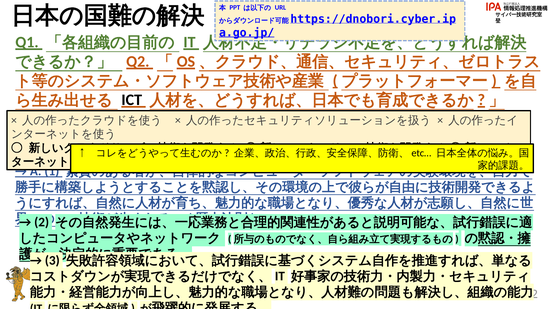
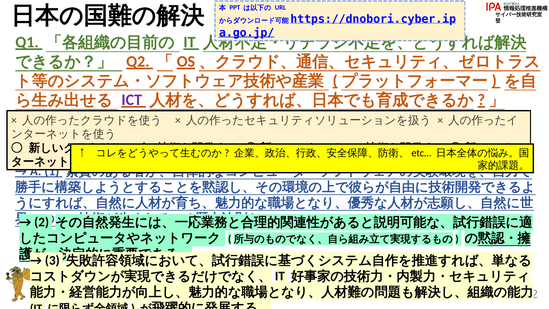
ICT colour: black -> purple
